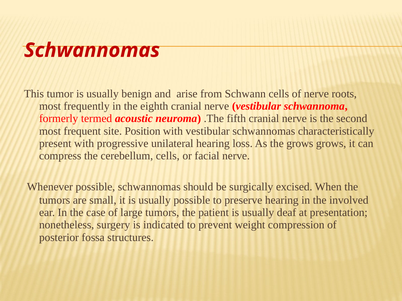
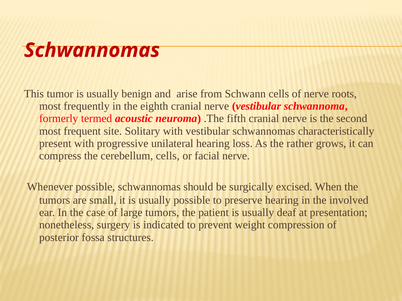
Position: Position -> Solitary
the grows: grows -> rather
